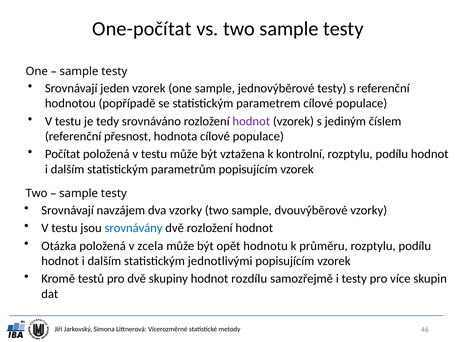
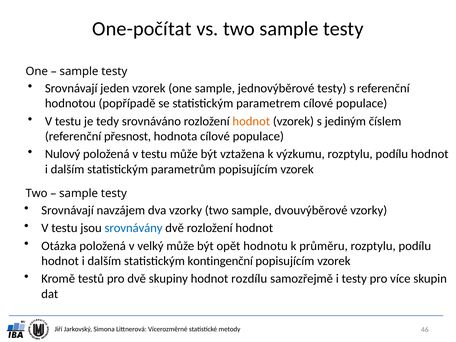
hodnot at (251, 121) colour: purple -> orange
Počítat: Počítat -> Nulový
kontrolní: kontrolní -> výzkumu
zcela: zcela -> velký
jednotlivými: jednotlivými -> kontingenční
